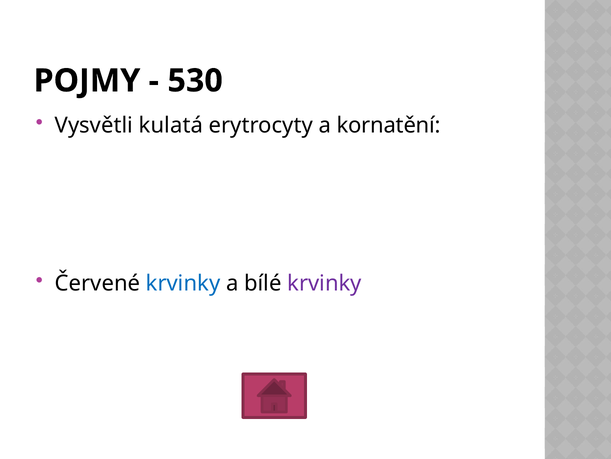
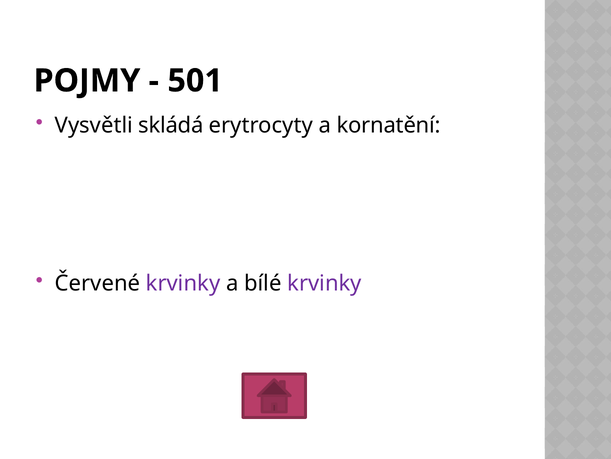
530: 530 -> 501
kulatá: kulatá -> skládá
krvinky at (183, 283) colour: blue -> purple
